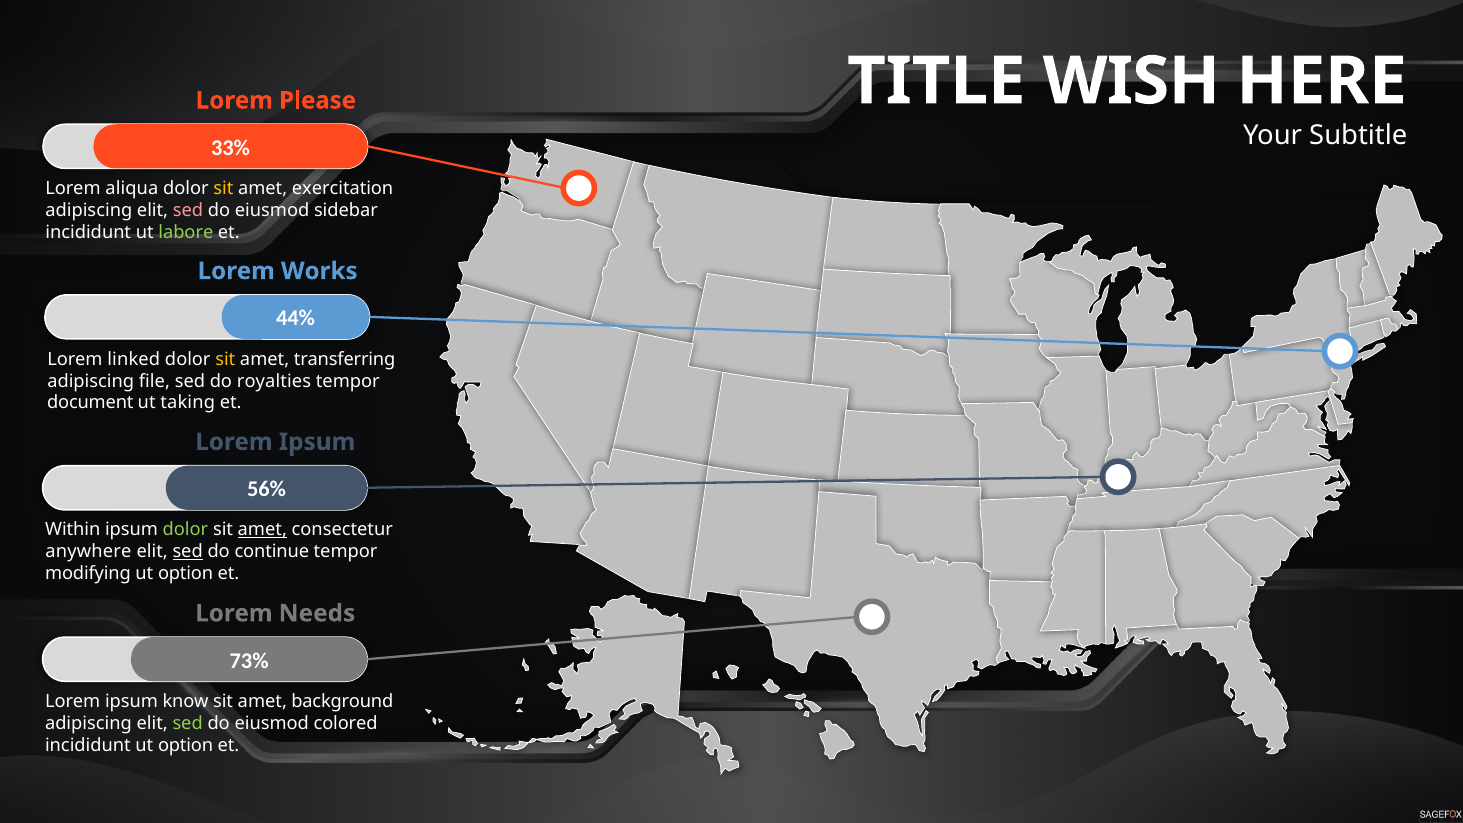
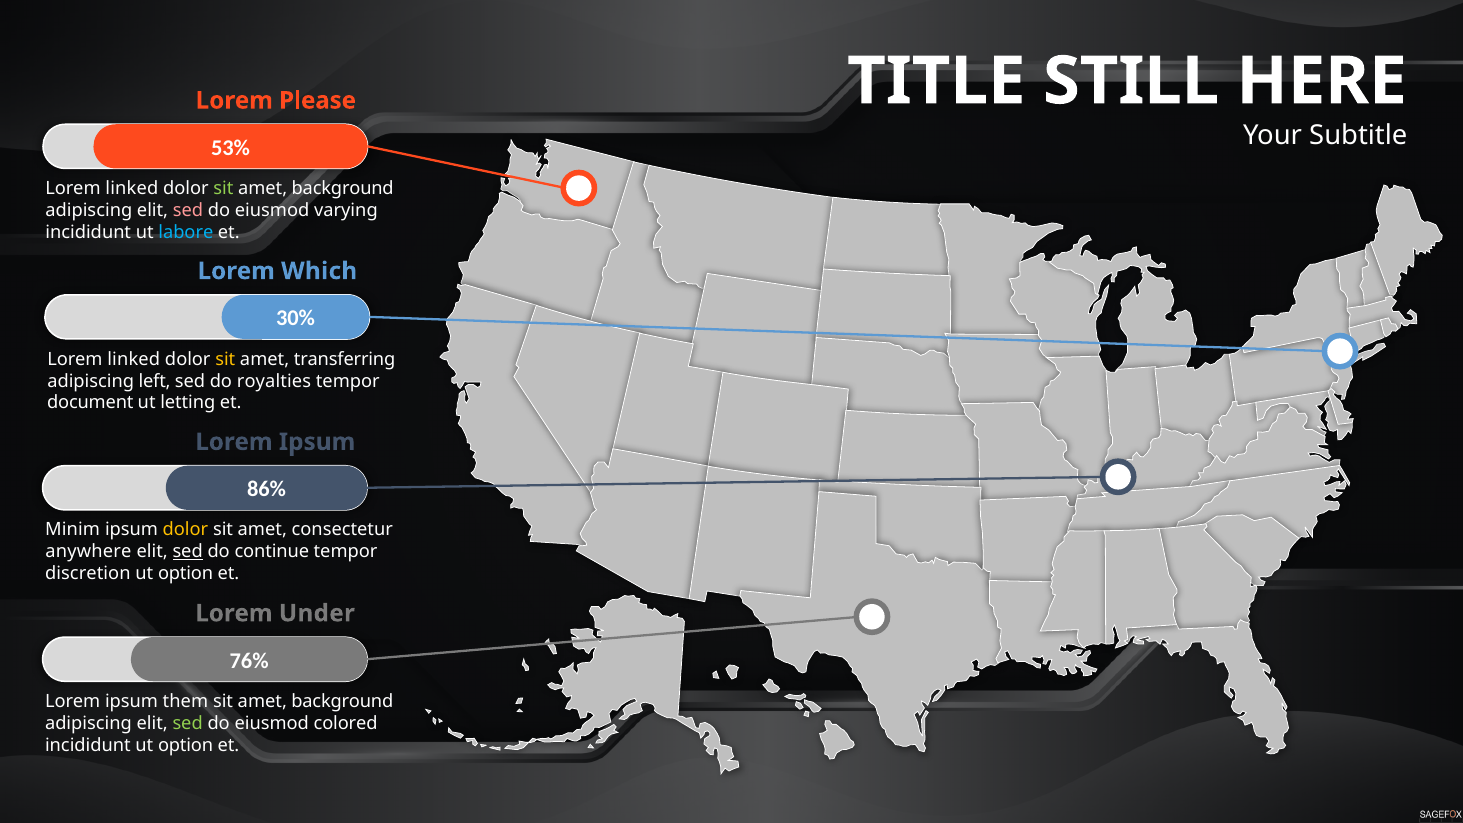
WISH: WISH -> STILL
33%: 33% -> 53%
aliqua at (132, 188): aliqua -> linked
sit at (223, 188) colour: yellow -> light green
exercitation at (343, 188): exercitation -> background
sidebar: sidebar -> varying
labore colour: light green -> light blue
Works: Works -> Which
44%: 44% -> 30%
file: file -> left
taking: taking -> letting
56%: 56% -> 86%
Within: Within -> Minim
dolor at (185, 530) colour: light green -> yellow
amet at (262, 530) underline: present -> none
modifying: modifying -> discretion
Needs: Needs -> Under
73%: 73% -> 76%
know: know -> them
